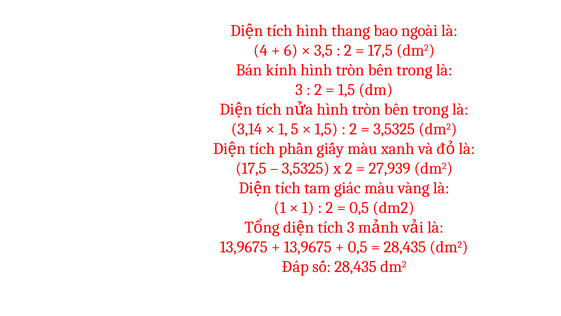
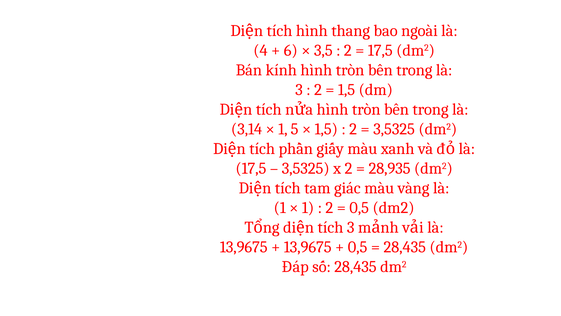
27,939: 27,939 -> 28,935
